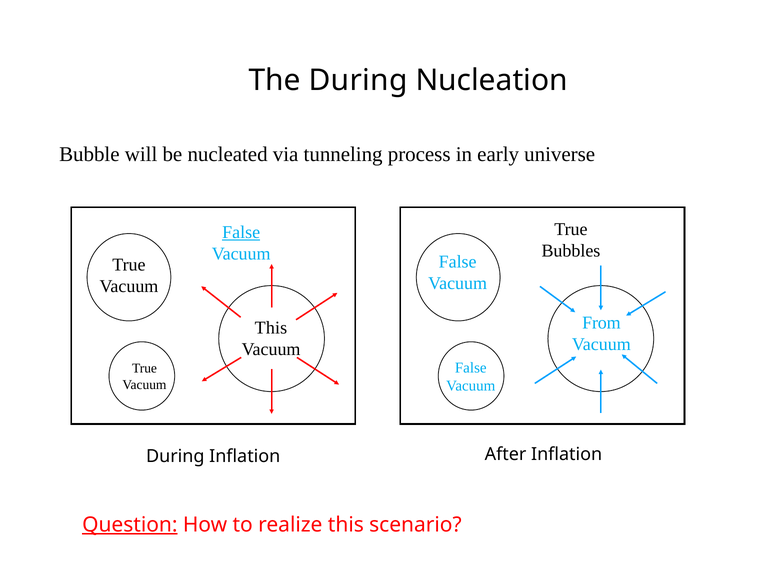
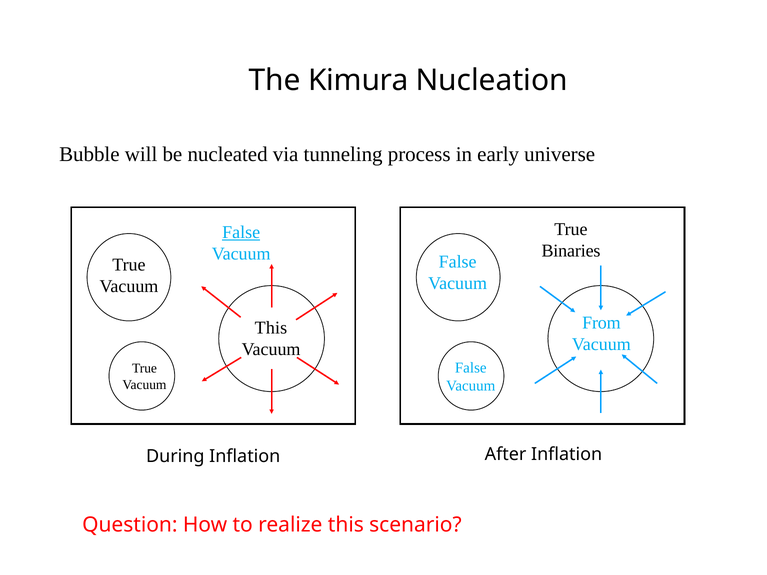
The During: During -> Kimura
Bubbles: Bubbles -> Binaries
Question underline: present -> none
